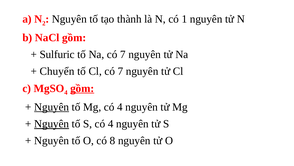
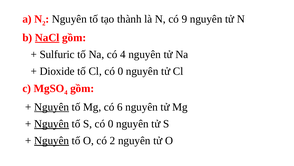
1: 1 -> 9
NaCl underline: none -> present
Na có 7: 7 -> 4
Chuyển: Chuyển -> Dioxide
Cl có 7: 7 -> 0
gồm at (82, 88) underline: present -> none
Mg có 4: 4 -> 6
S có 4: 4 -> 0
Nguyên at (52, 140) underline: none -> present
có 8: 8 -> 2
